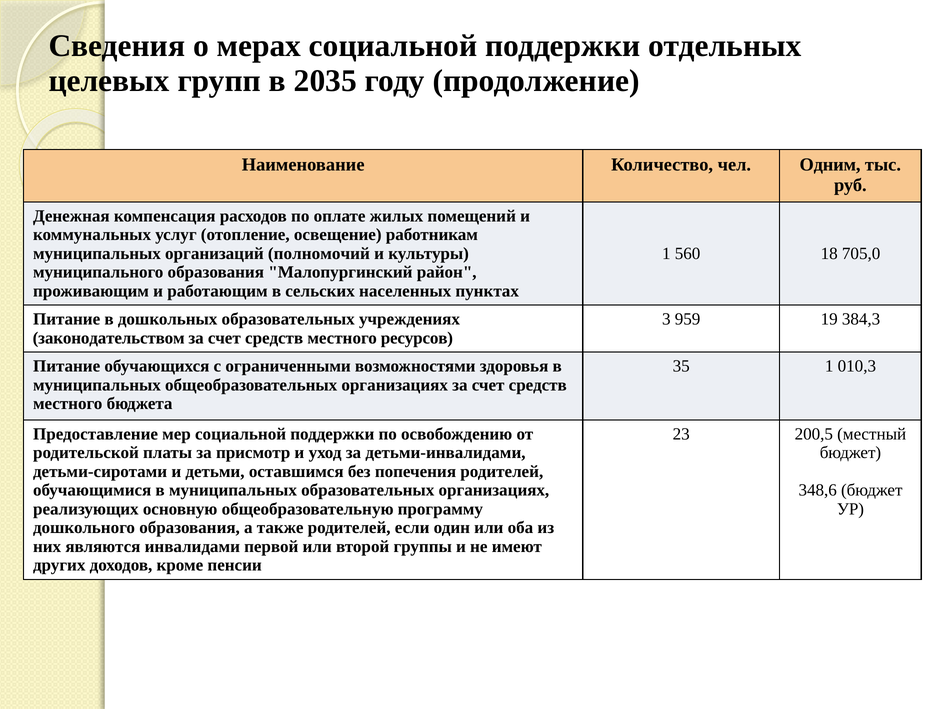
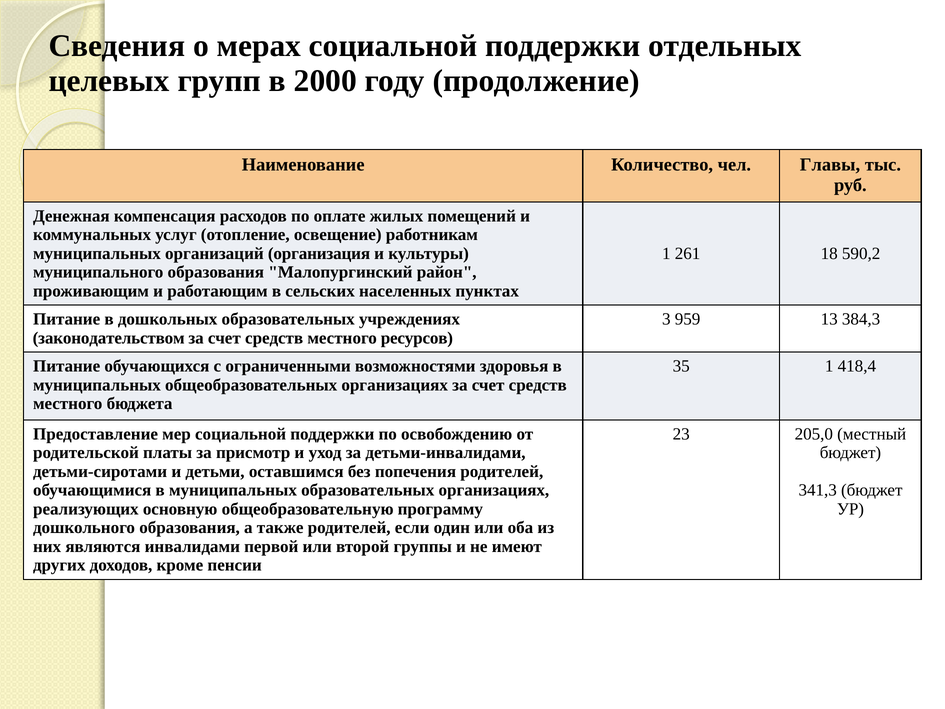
2035: 2035 -> 2000
Одним: Одним -> Главы
полномочий: полномочий -> организация
560: 560 -> 261
705,0: 705,0 -> 590,2
19: 19 -> 13
010,3: 010,3 -> 418,4
200,5: 200,5 -> 205,0
348,6: 348,6 -> 341,3
